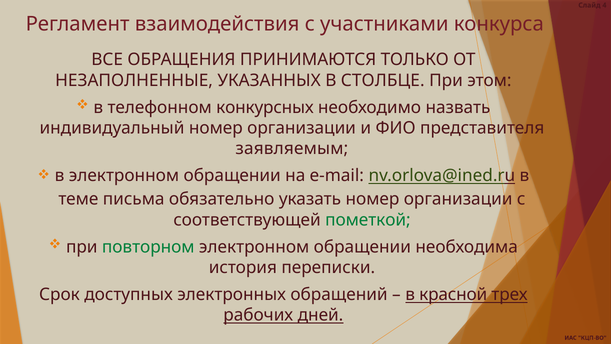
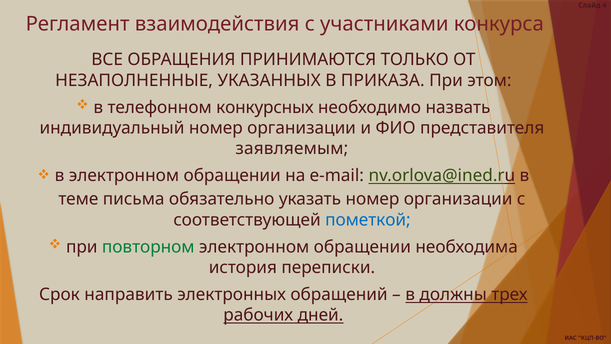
СТОЛБЦЕ: СТОЛБЦЕ -> ПРИКАЗА
пометкой colour: green -> blue
доступных: доступных -> направить
красной: красной -> должны
